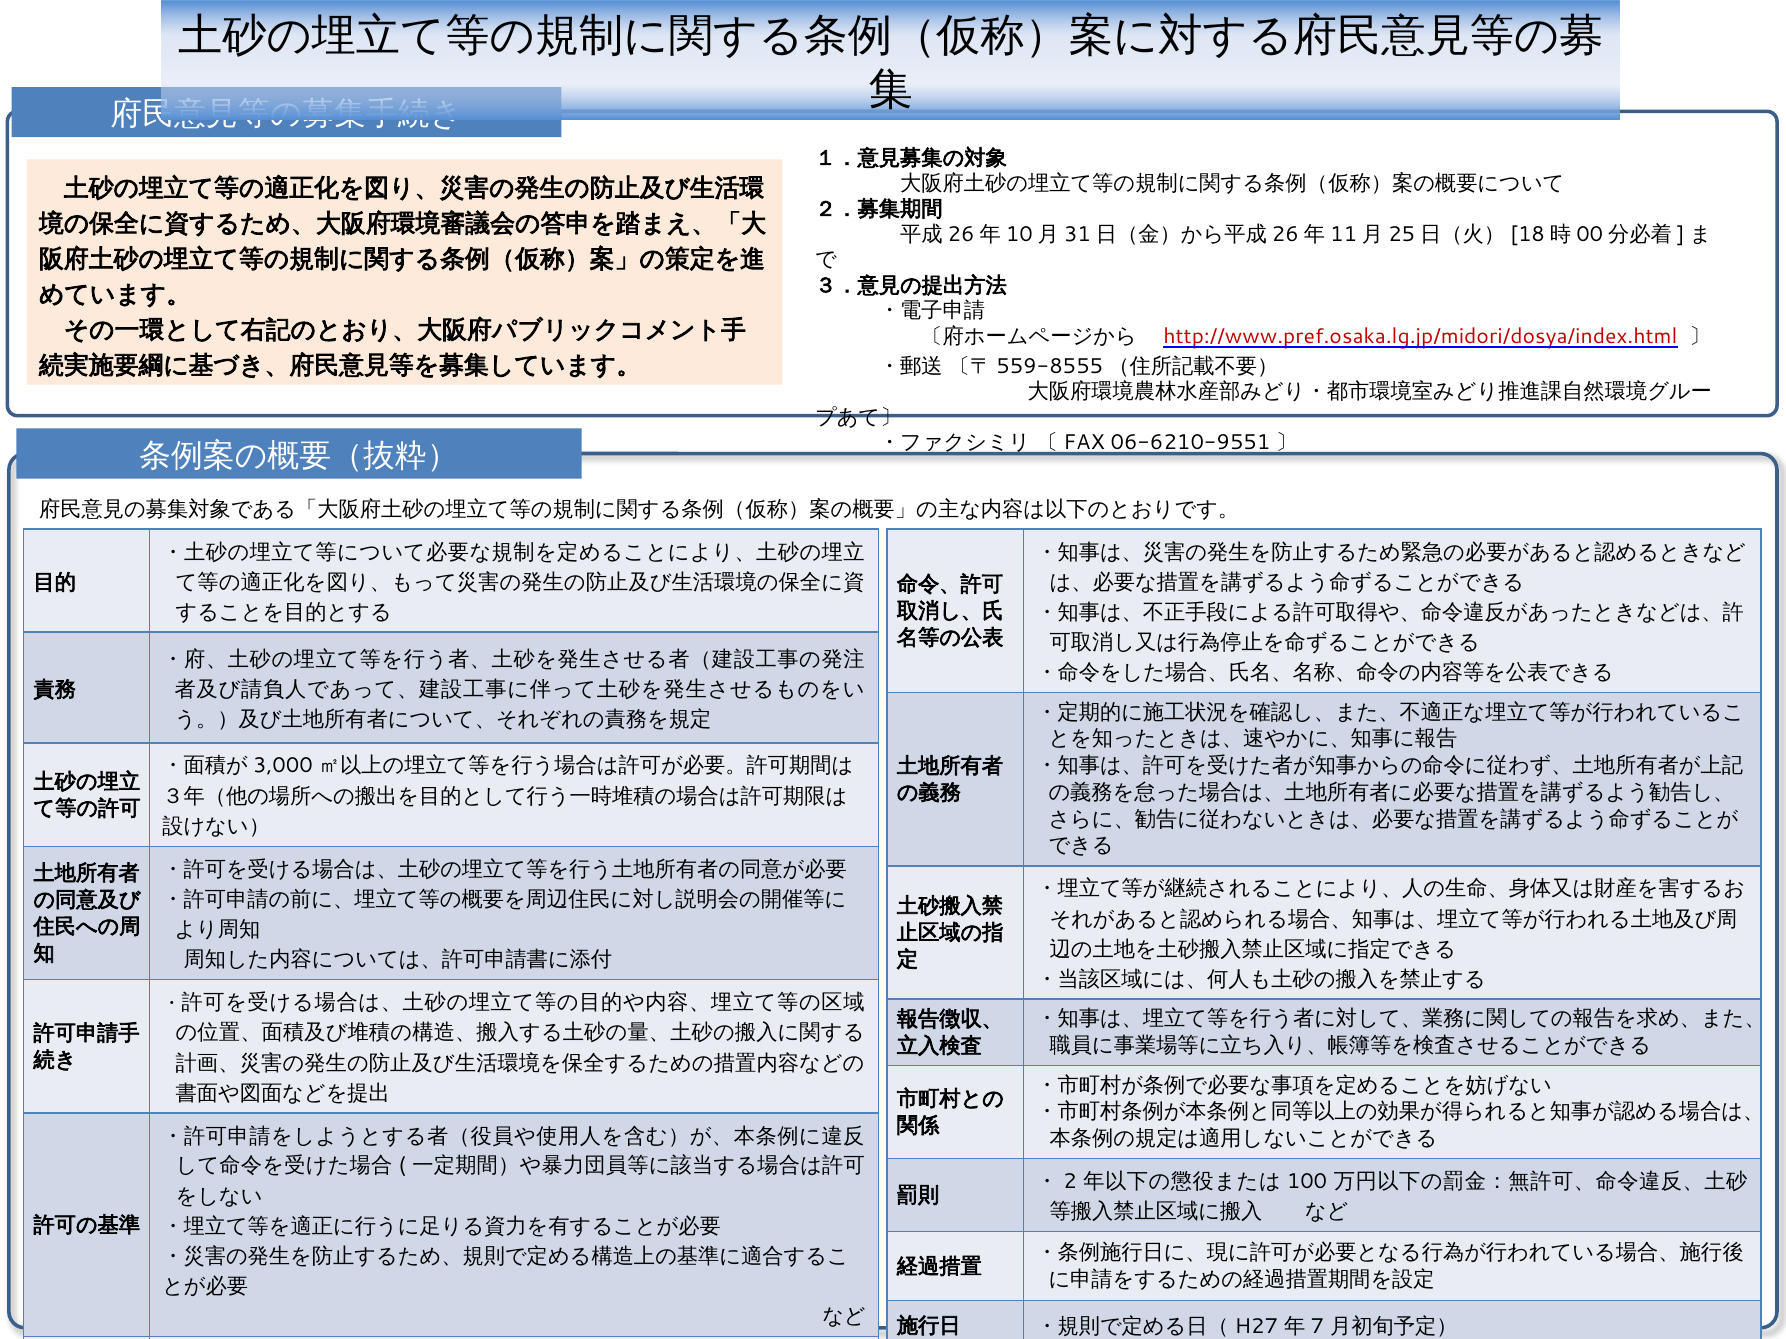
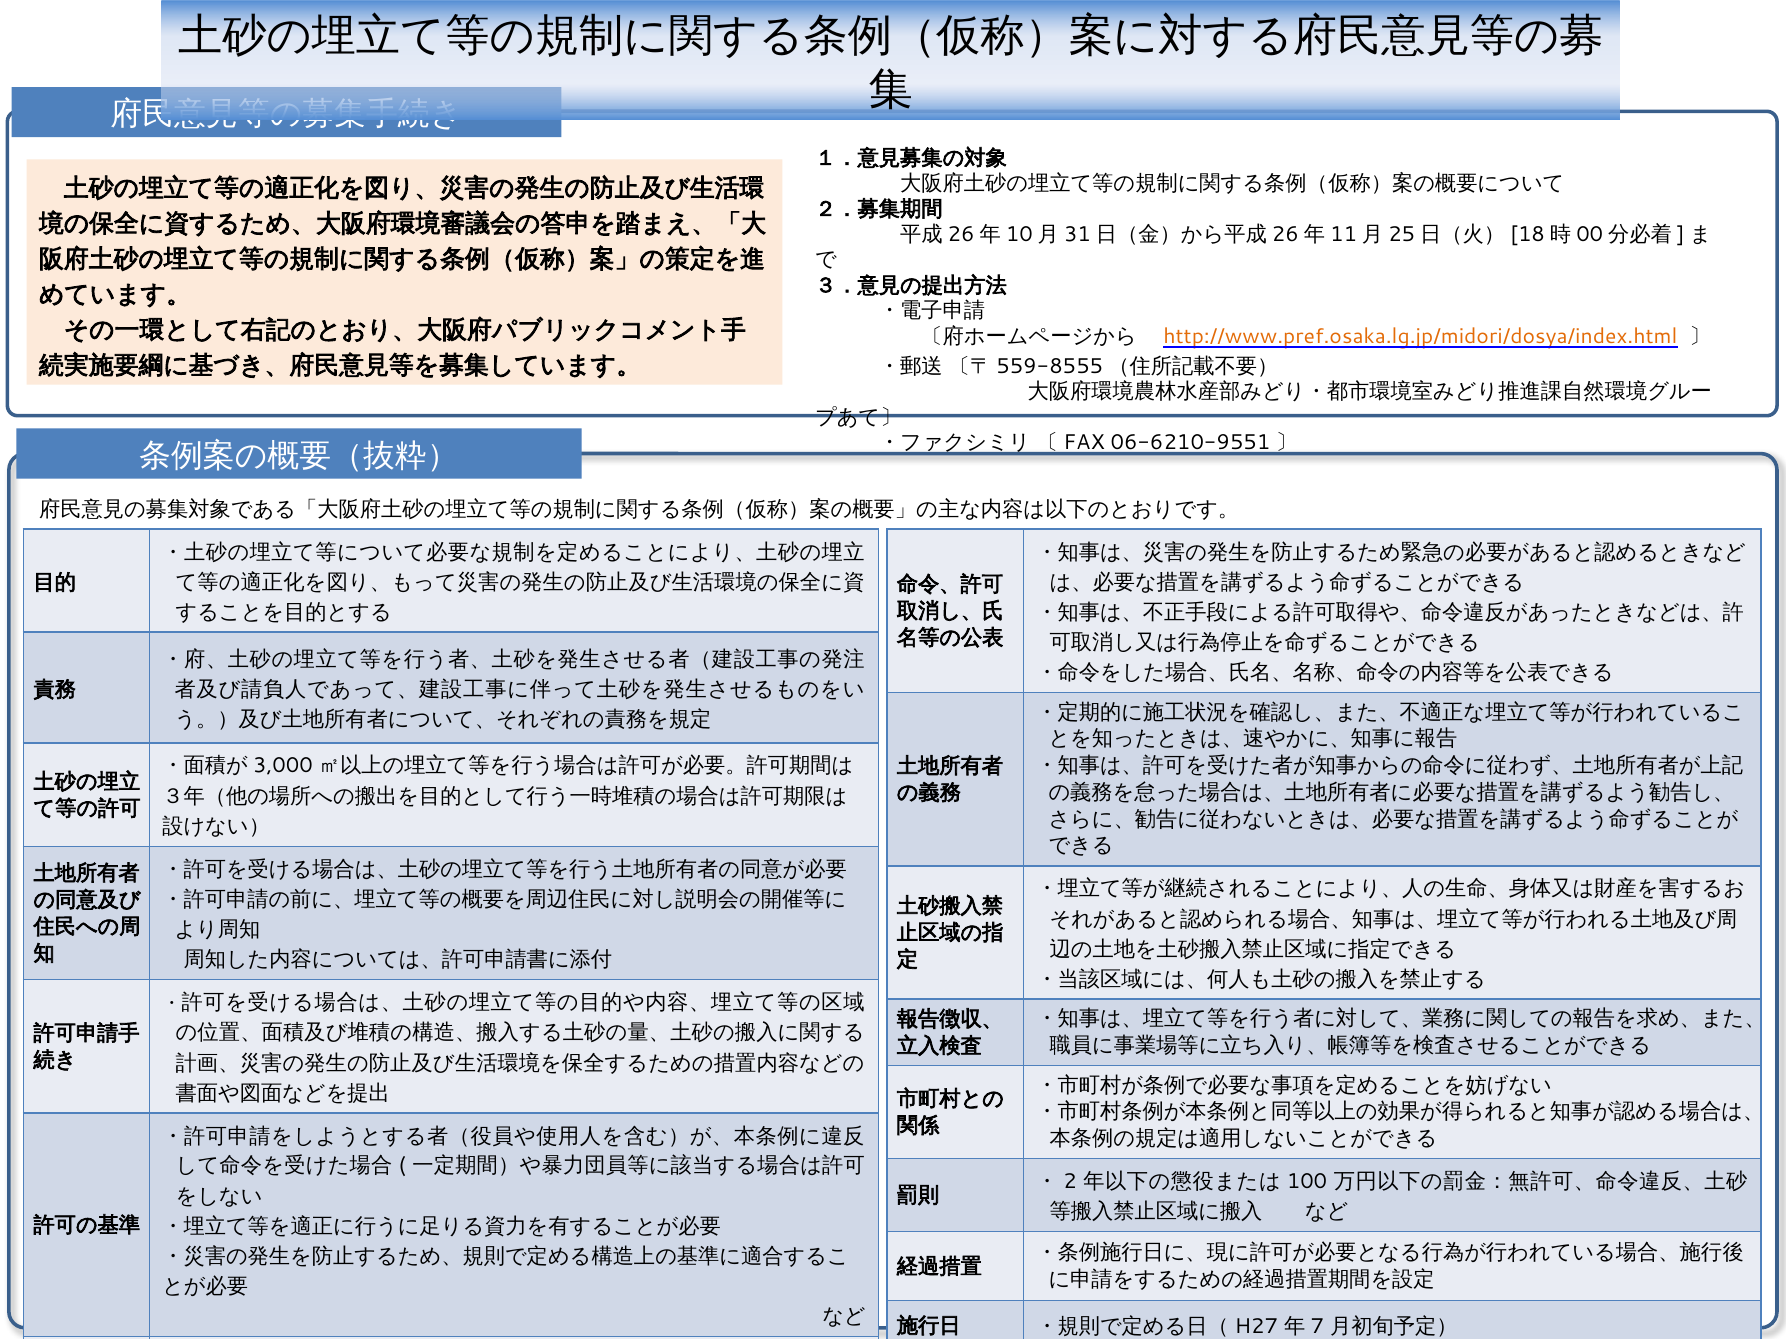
http://www.pref.osaka.lg.jp/midori/dosya/index.html colour: red -> orange
